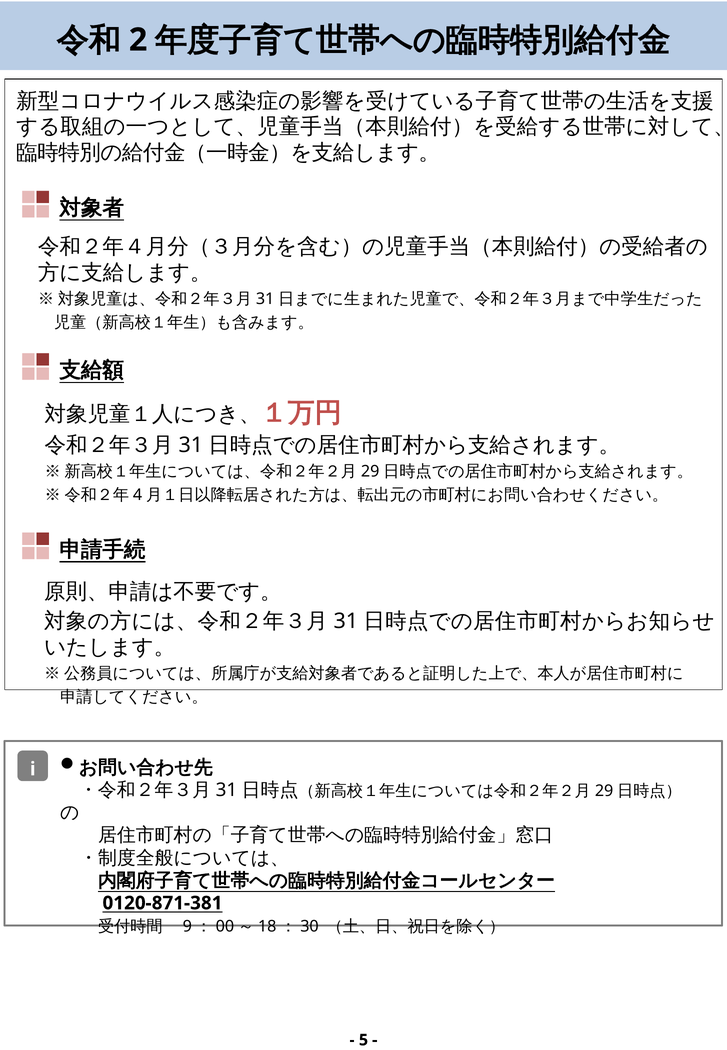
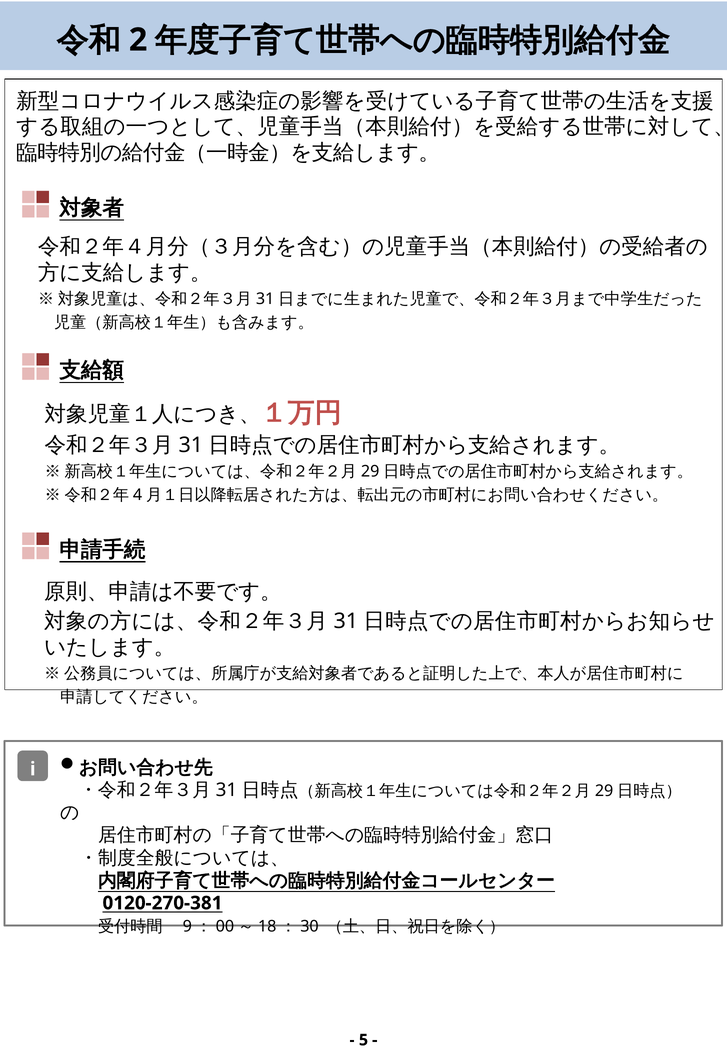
0120-871-381: 0120-871-381 -> 0120-270-381
